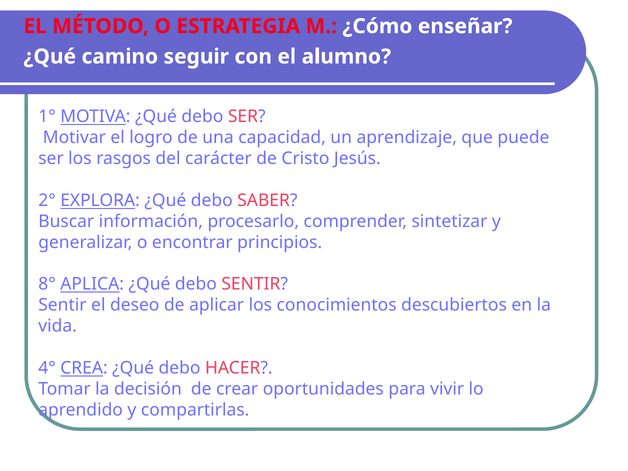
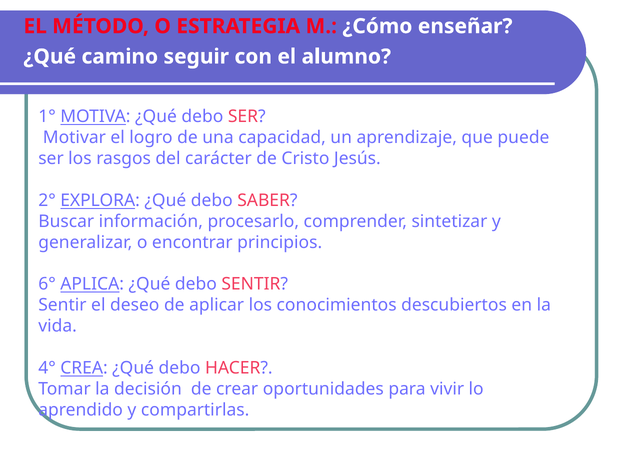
8°: 8° -> 6°
